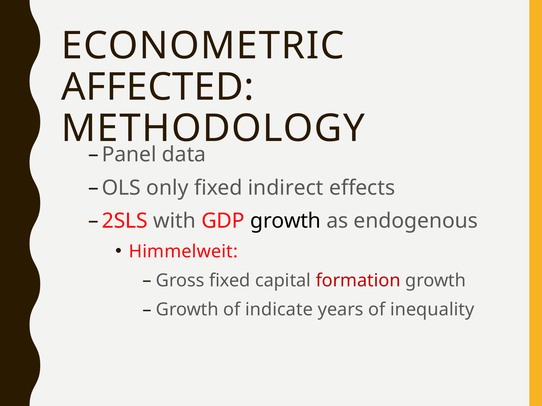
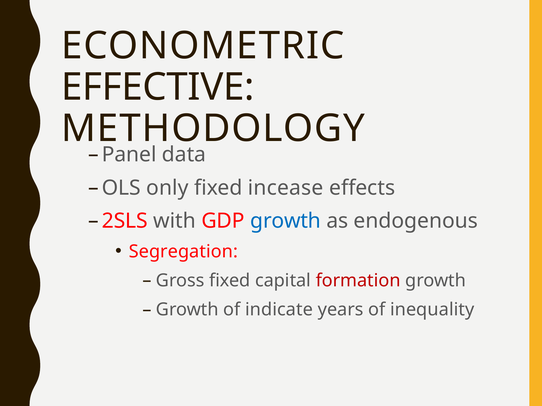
AFFECTED: AFFECTED -> EFFECTIVE
indirect: indirect -> incease
growth at (286, 221) colour: black -> blue
Himmelweit: Himmelweit -> Segregation
